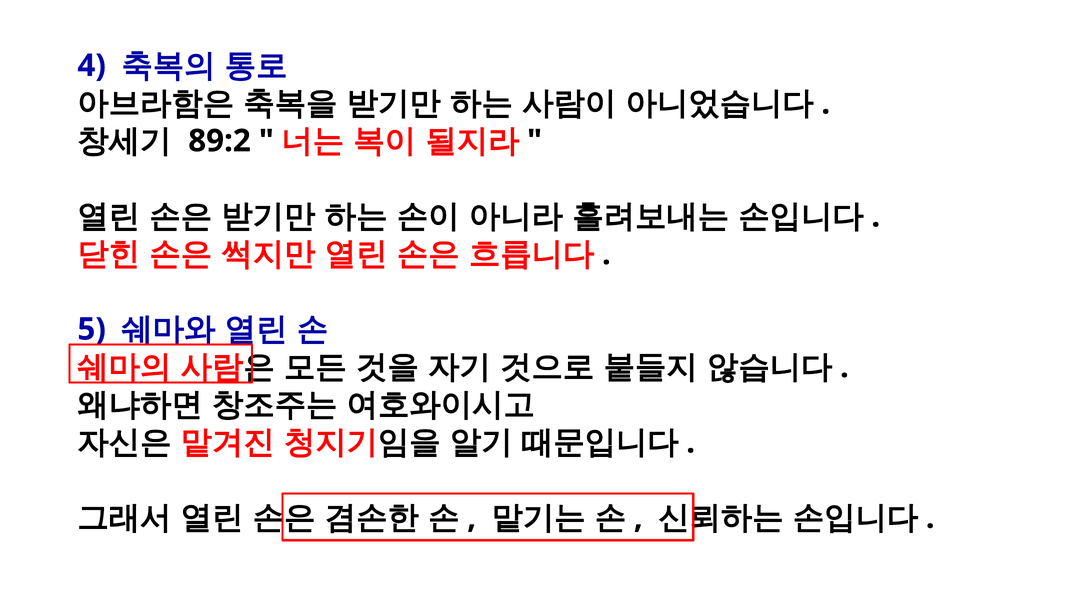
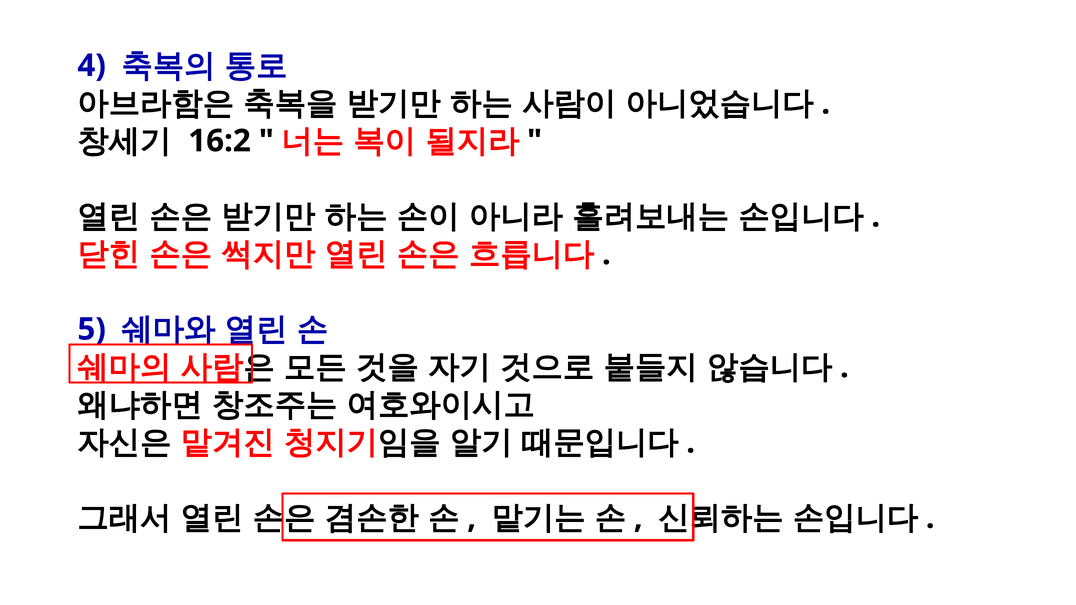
89:2: 89:2 -> 16:2
